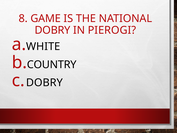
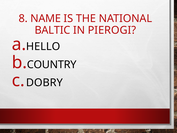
GAME: GAME -> NAME
DOBRY at (52, 30): DOBRY -> BALTIC
WHITE: WHITE -> HELLO
